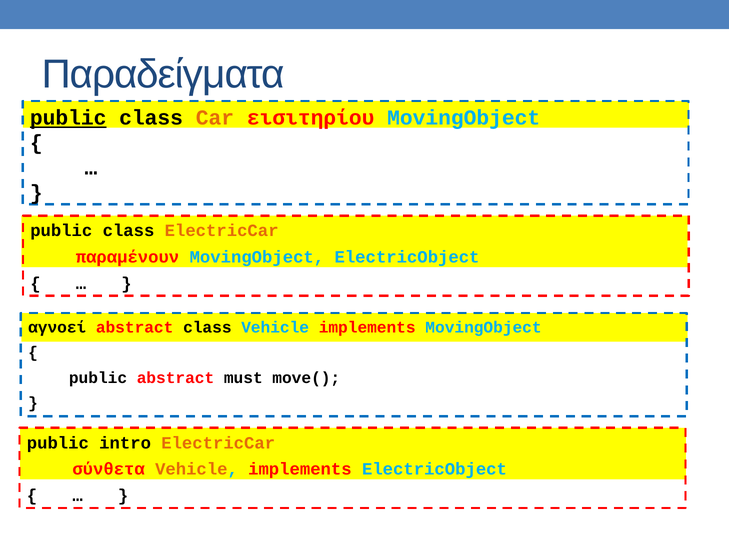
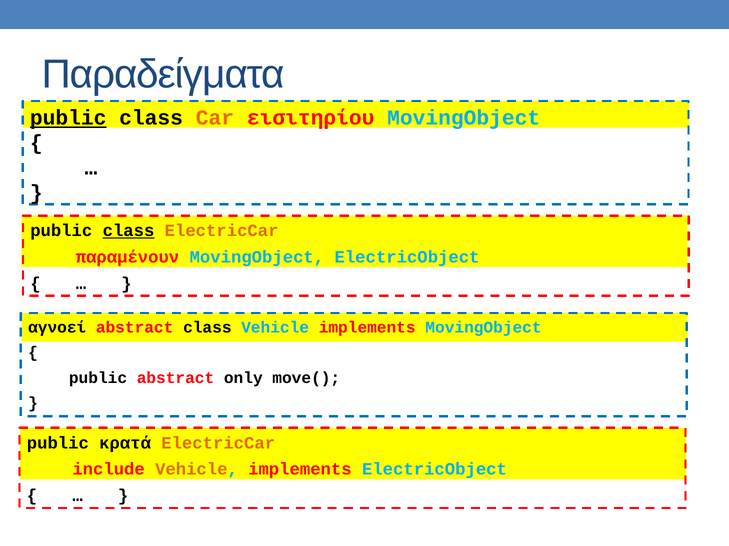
class at (129, 231) underline: none -> present
must: must -> only
intro: intro -> κρατά
σύνθετα: σύνθετα -> include
